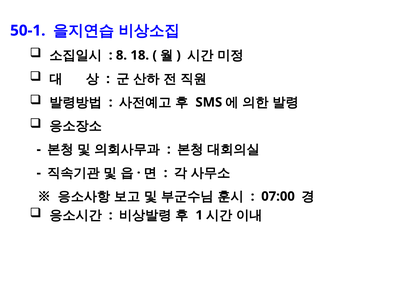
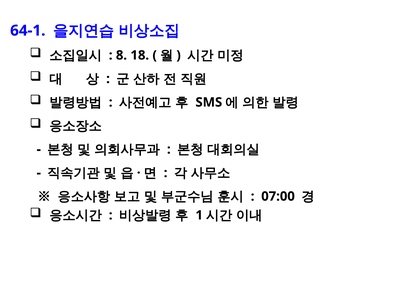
50-1: 50-1 -> 64-1
